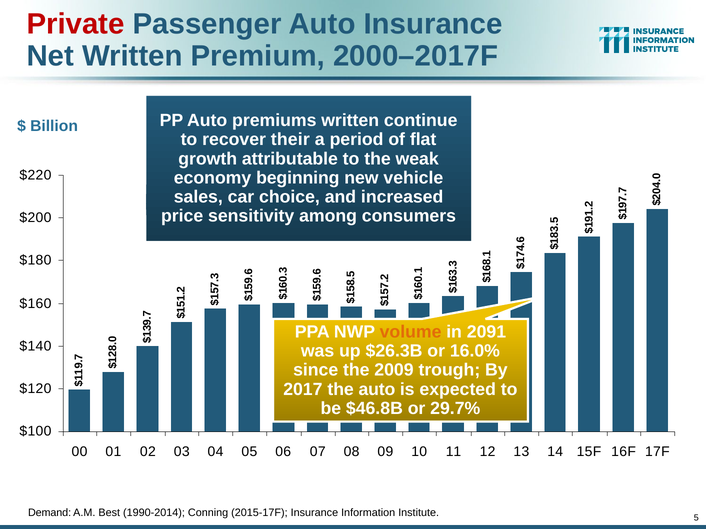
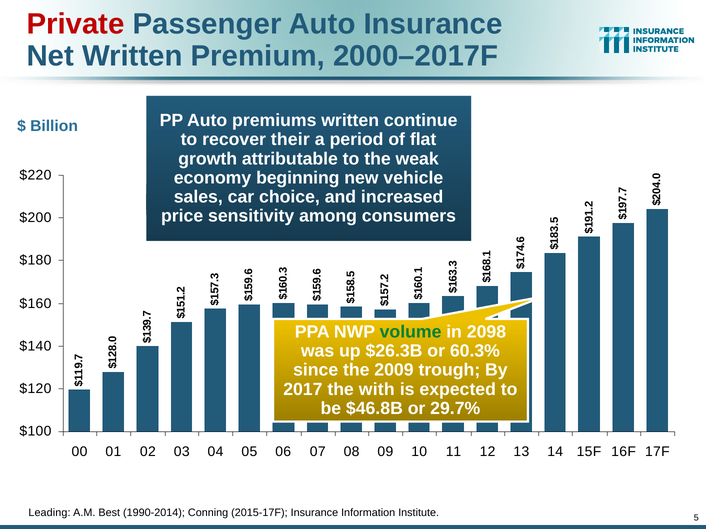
volume colour: orange -> green
2091: 2091 -> 2098
16.0%: 16.0% -> 60.3%
the auto: auto -> with
Demand: Demand -> Leading
